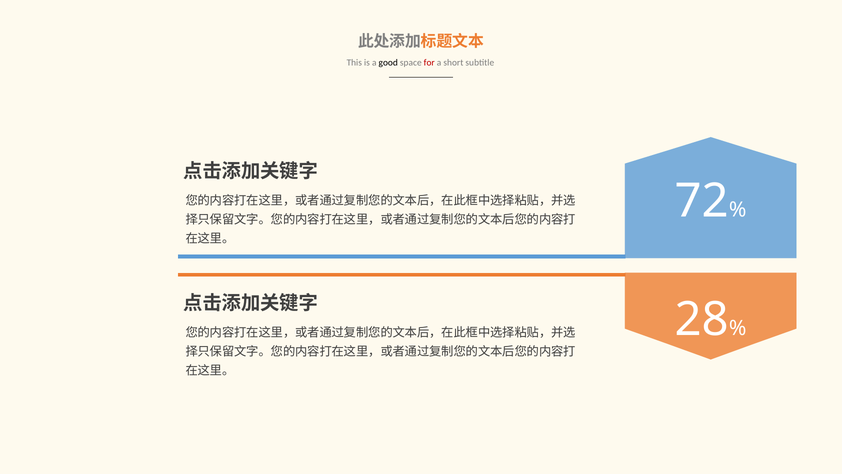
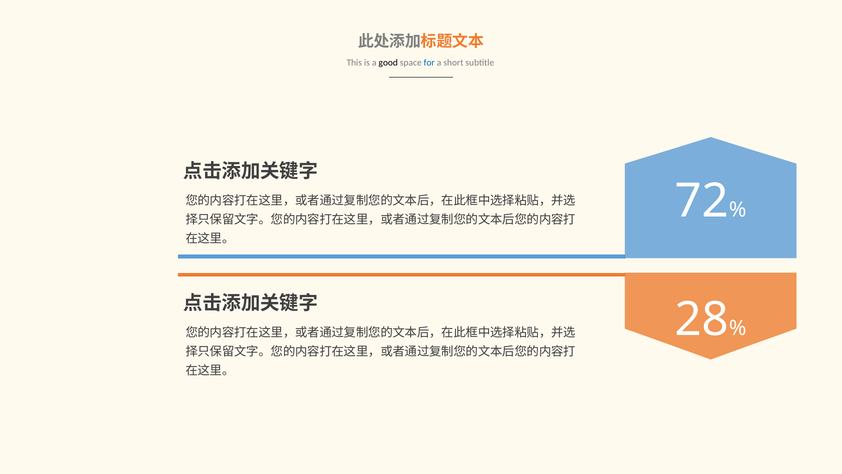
for colour: red -> blue
